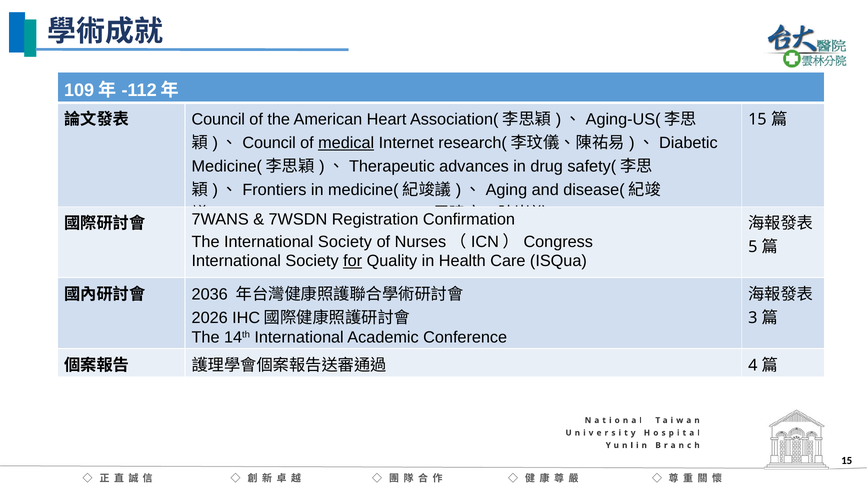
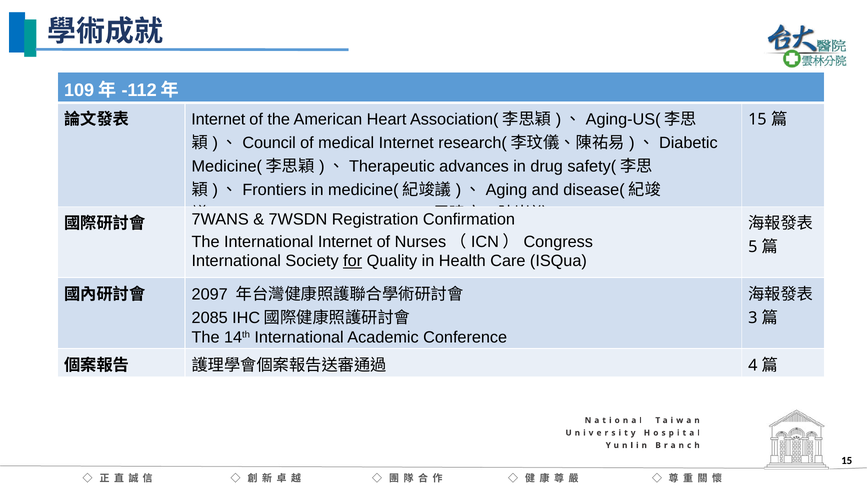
Council at (218, 119): Council -> Internet
medical underline: present -> none
The International Society: Society -> Internet
2036: 2036 -> 2097
2026: 2026 -> 2085
